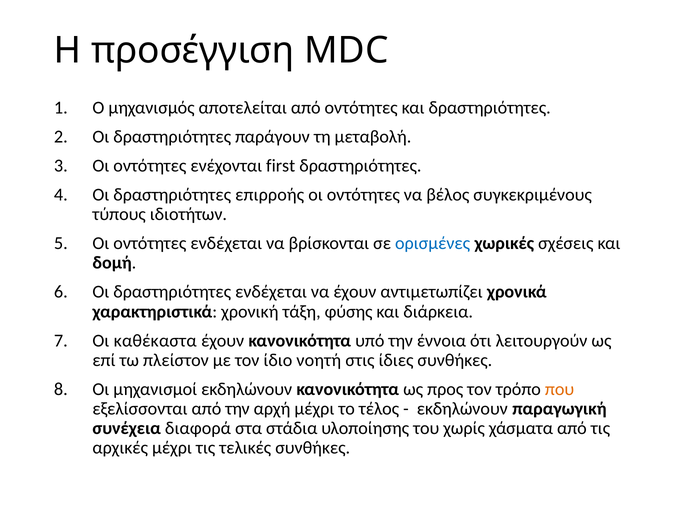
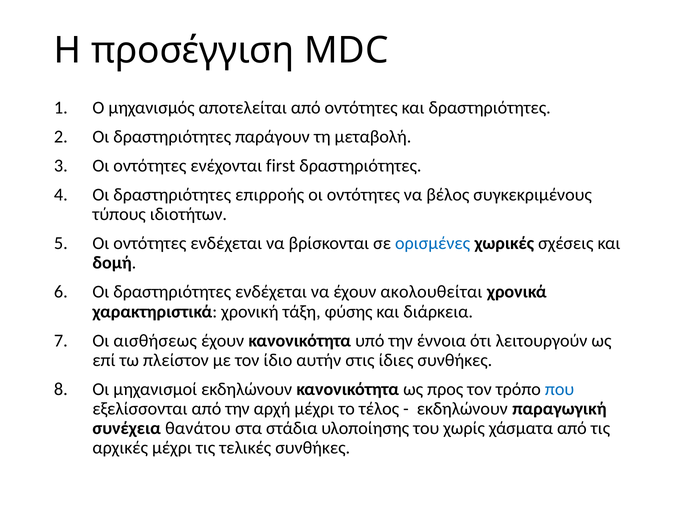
αντιμετωπίζει: αντιμετωπίζει -> ακολουθείται
καθέκαστα: καθέκαστα -> αισθήσεως
νοητή: νοητή -> αυτήν
που colour: orange -> blue
διαφορά: διαφορά -> θανάτου
